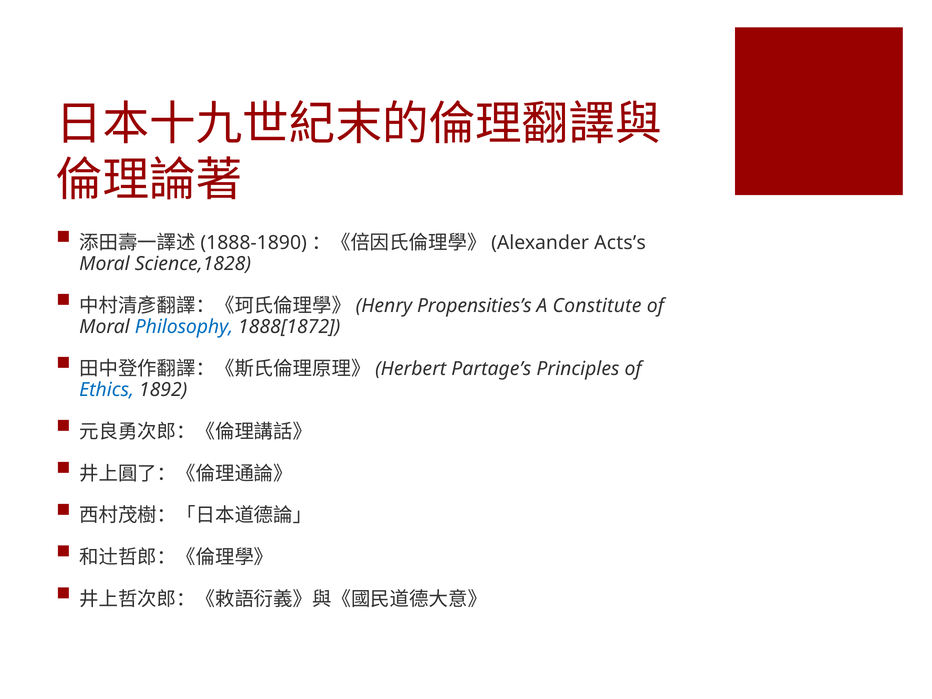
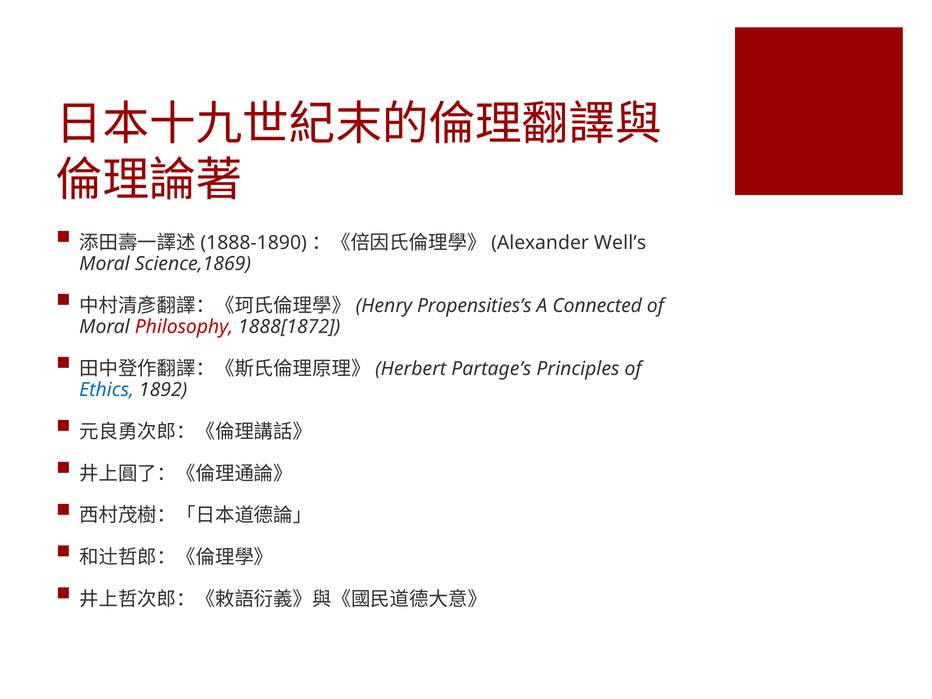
Acts’s: Acts’s -> Well’s
Science,1828: Science,1828 -> Science,1869
Constitute: Constitute -> Connected
Philosophy colour: blue -> red
